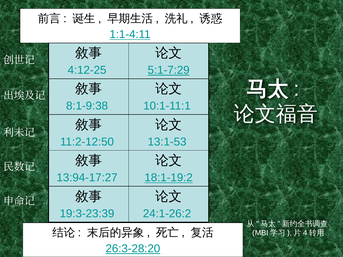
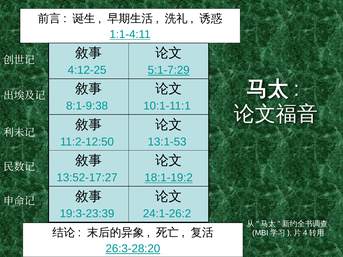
13:94-17:27: 13:94-17:27 -> 13:52-17:27
